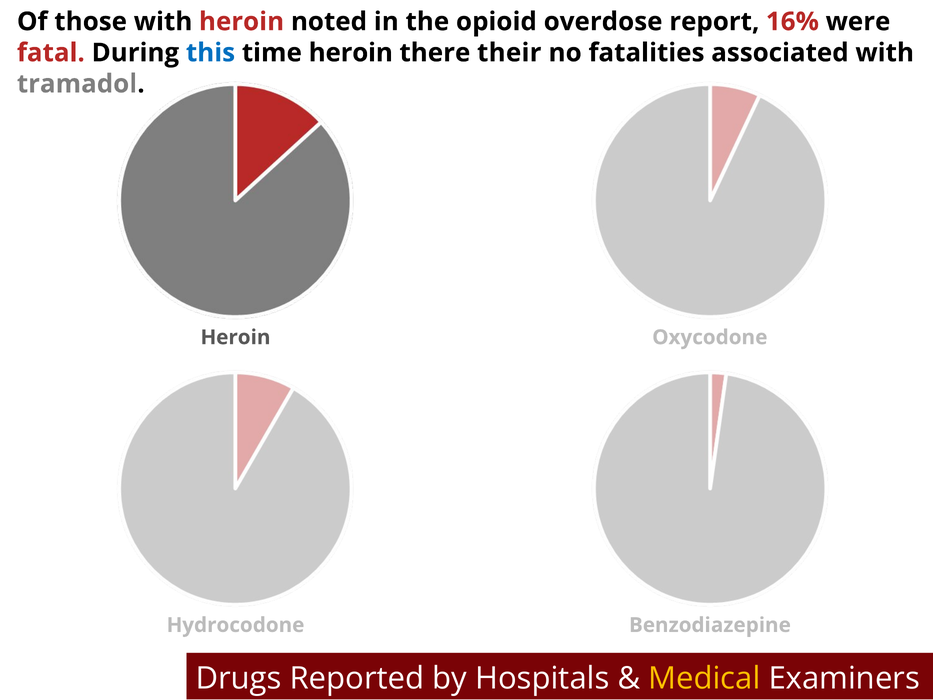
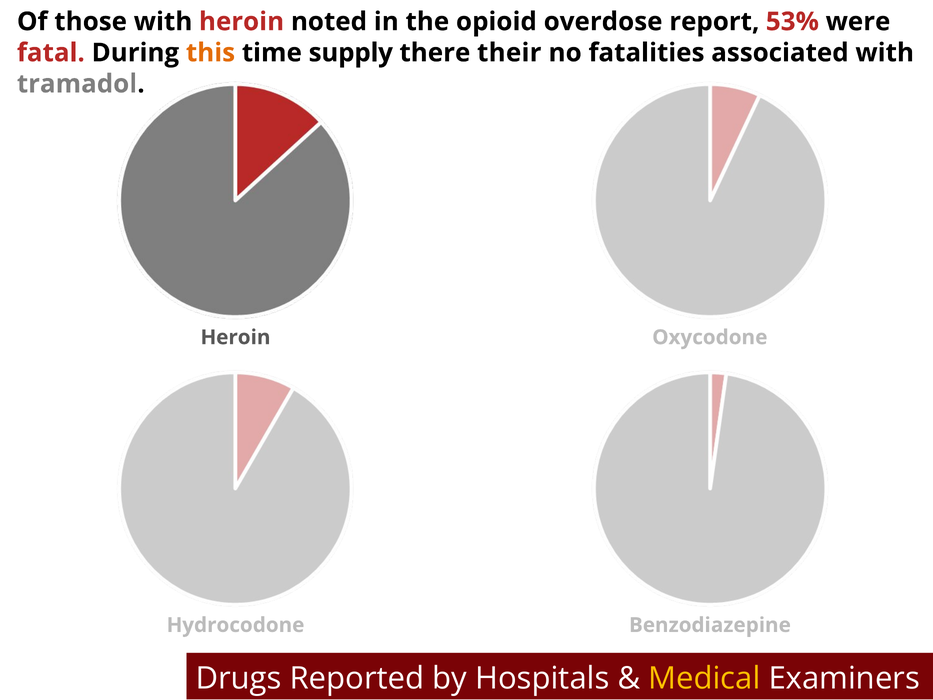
16%: 16% -> 53%
this colour: blue -> orange
time heroin: heroin -> supply
